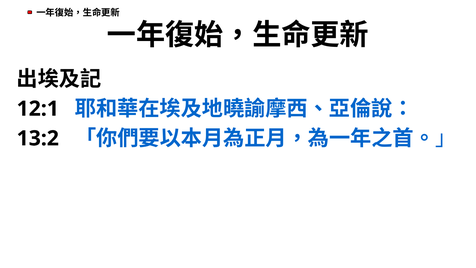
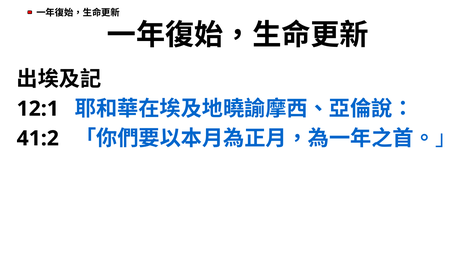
13:2: 13:2 -> 41:2
